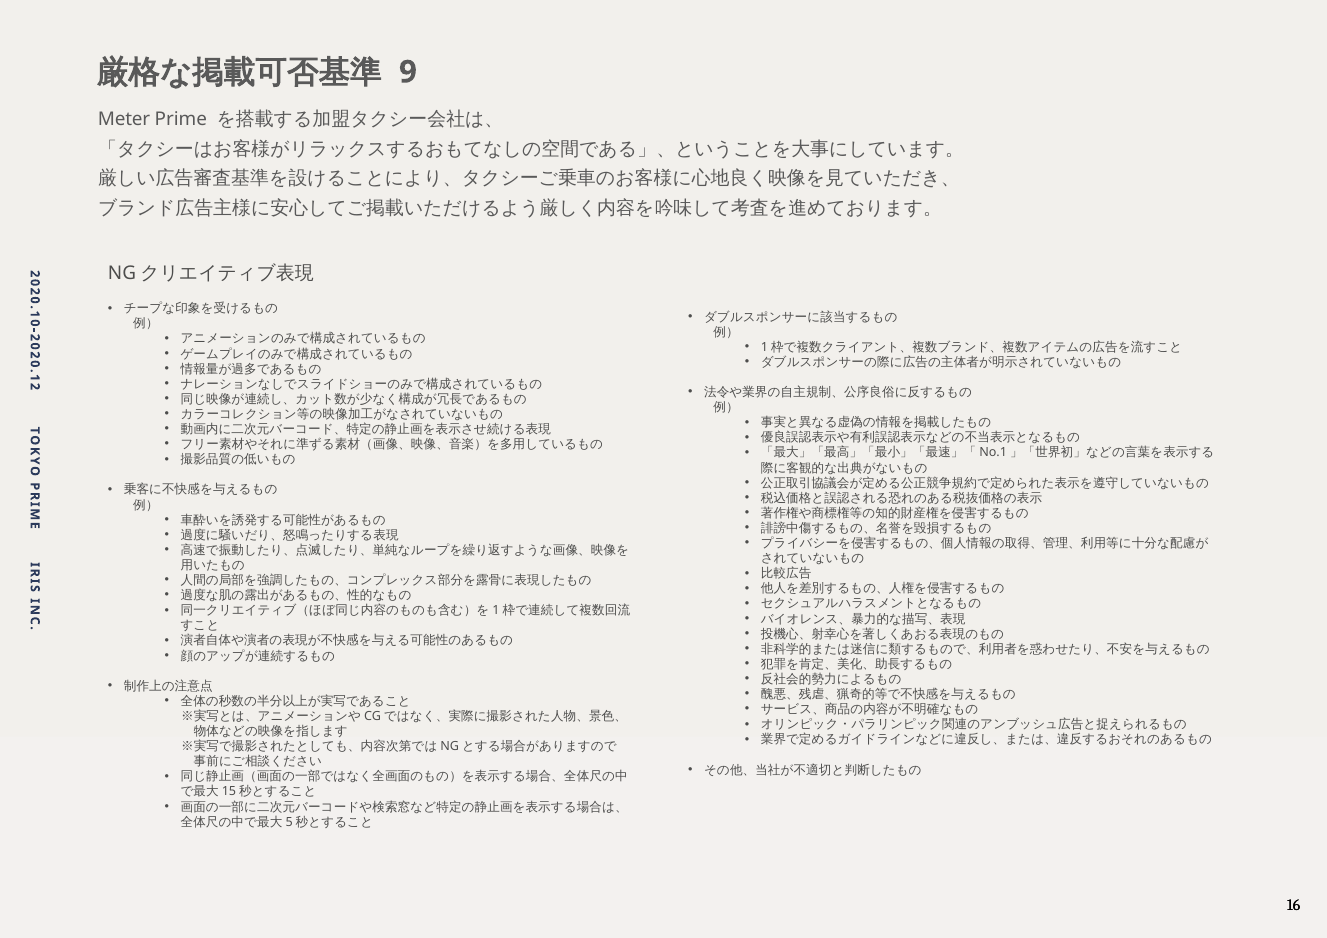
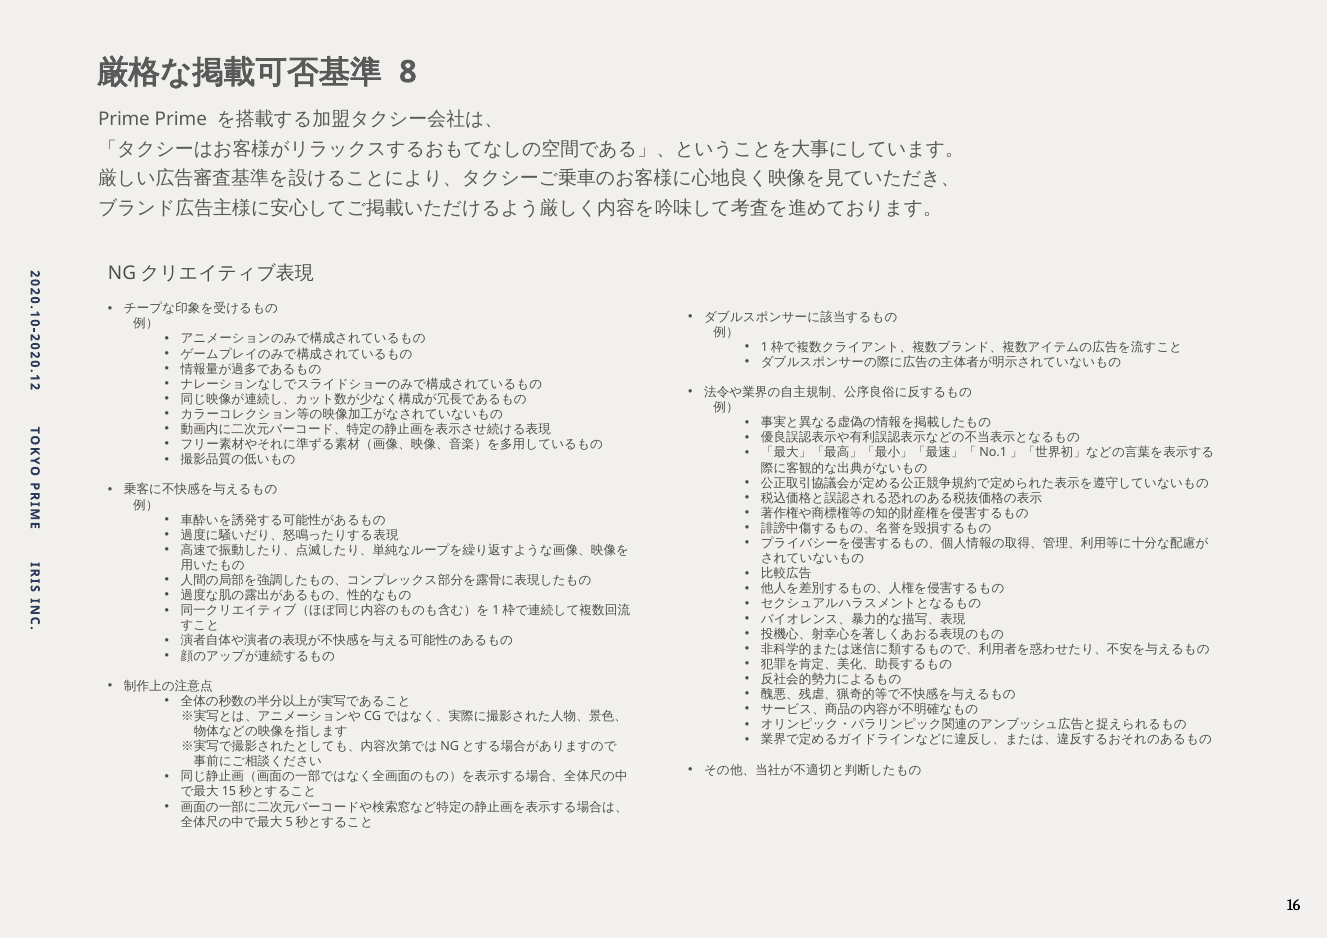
9: 9 -> 8
Meter at (124, 120): Meter -> Prime
